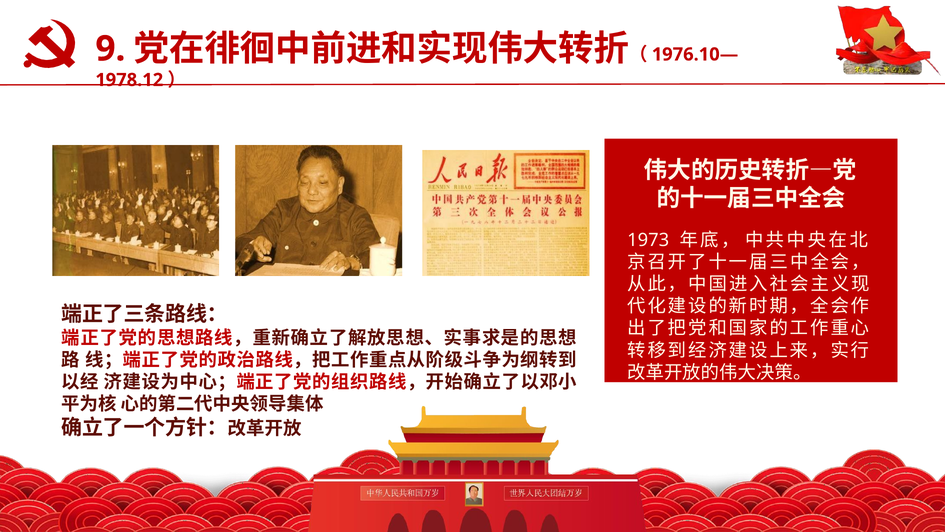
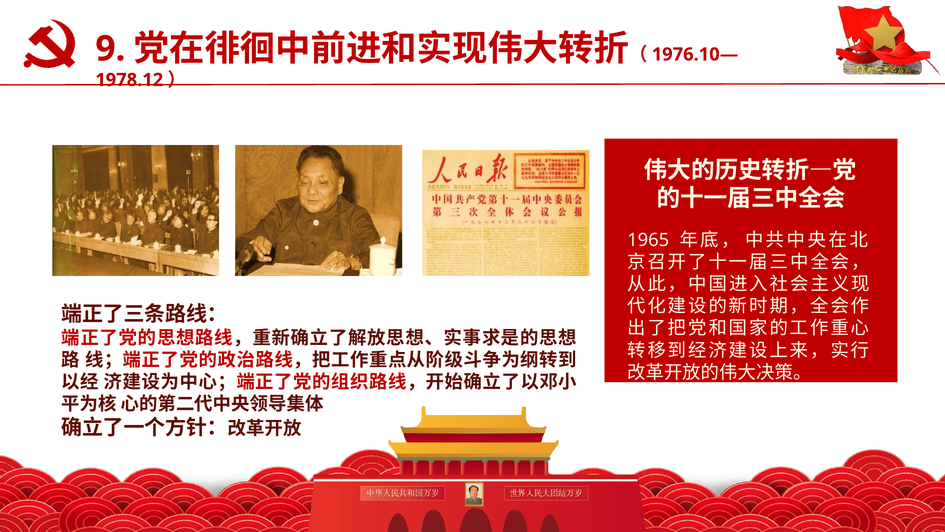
1973: 1973 -> 1965
